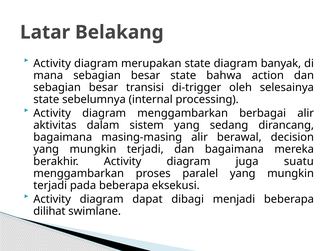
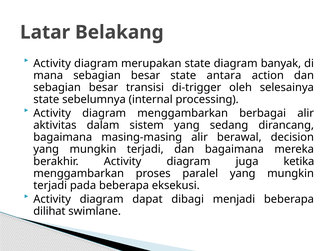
bahwa: bahwa -> antara
suatu: suatu -> ketika
